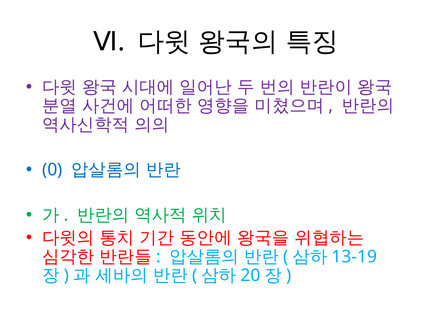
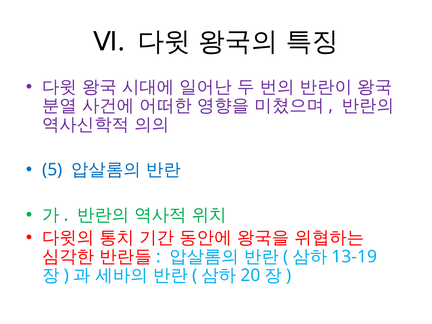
0: 0 -> 5
